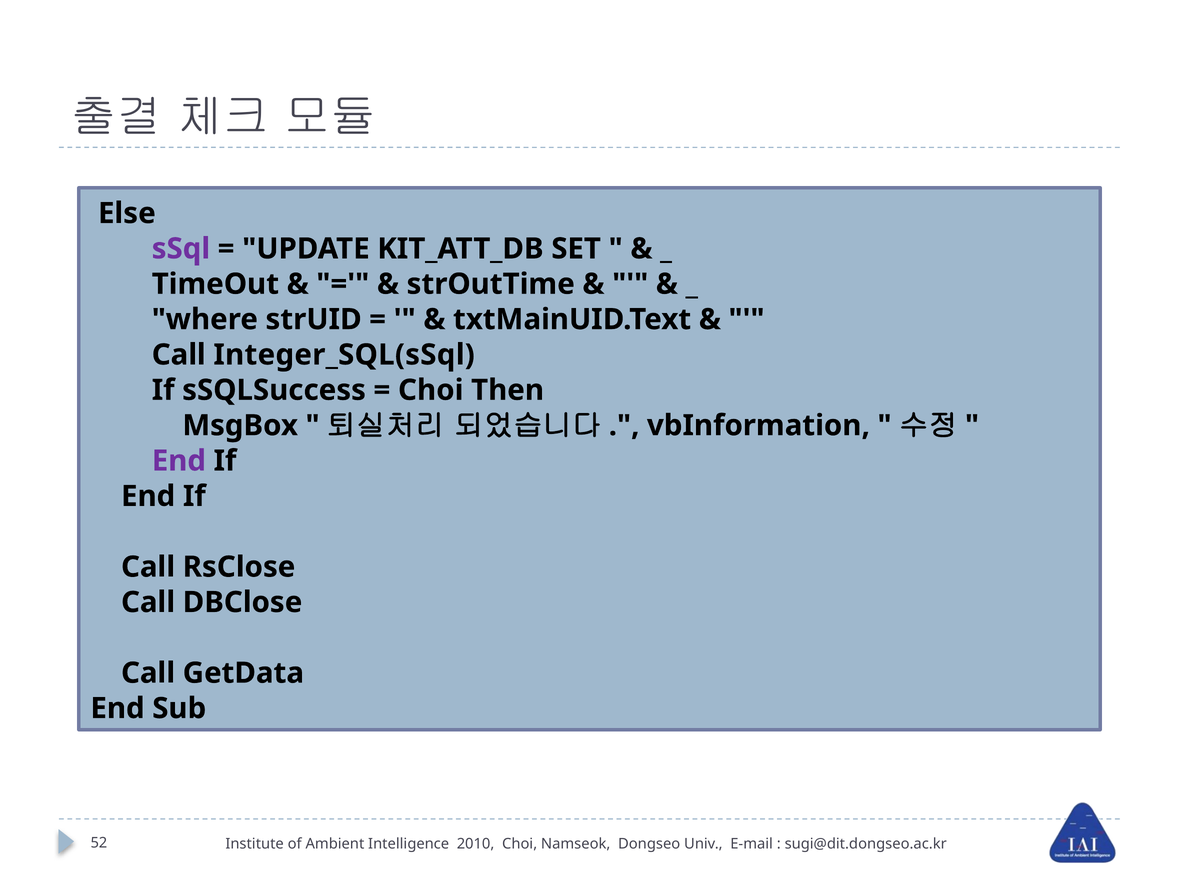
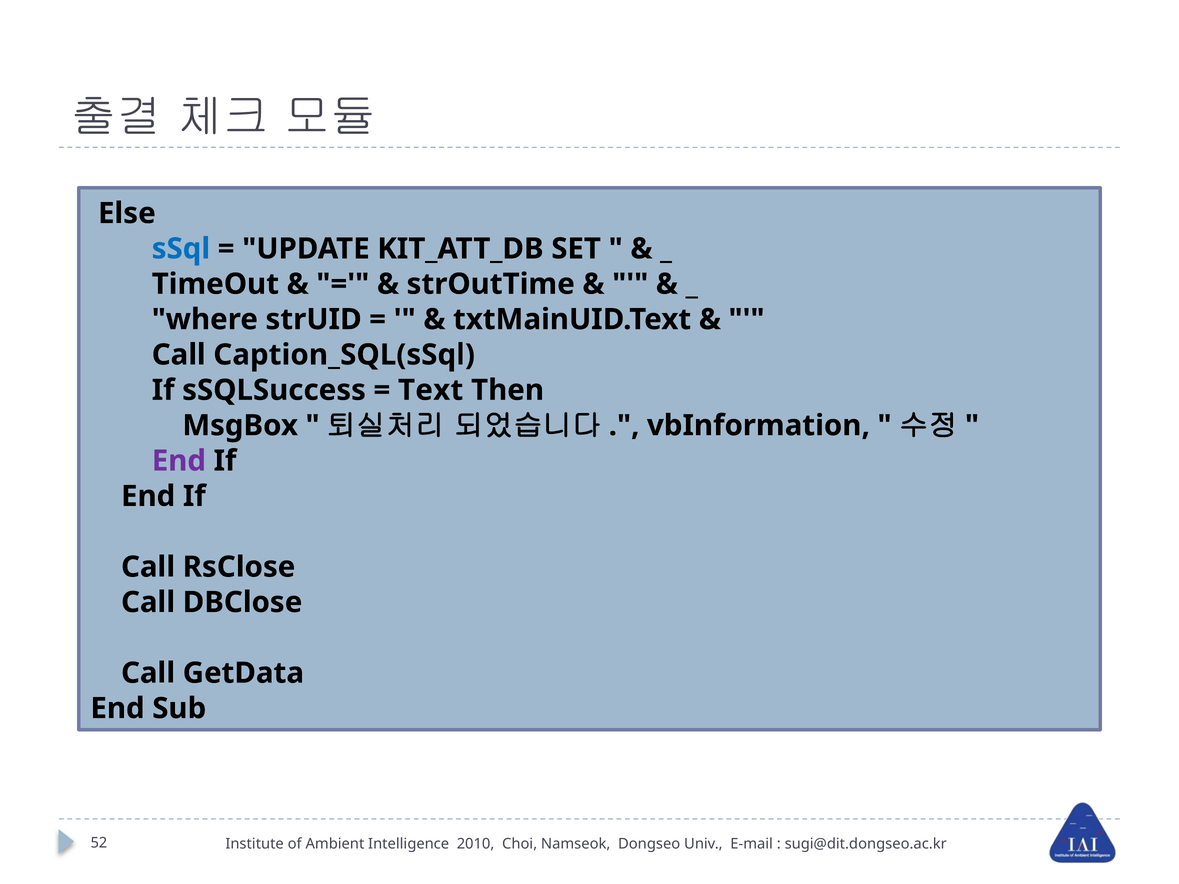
sSql colour: purple -> blue
Integer_SQL(sSql: Integer_SQL(sSql -> Caption_SQL(sSql
Choi at (431, 390): Choi -> Text
